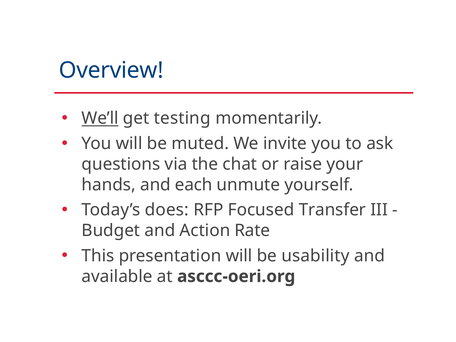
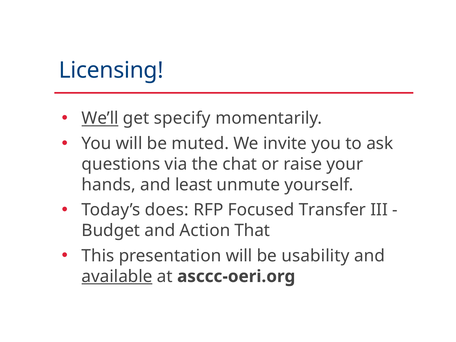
Overview: Overview -> Licensing
testing: testing -> specify
each: each -> least
Rate: Rate -> That
available underline: none -> present
